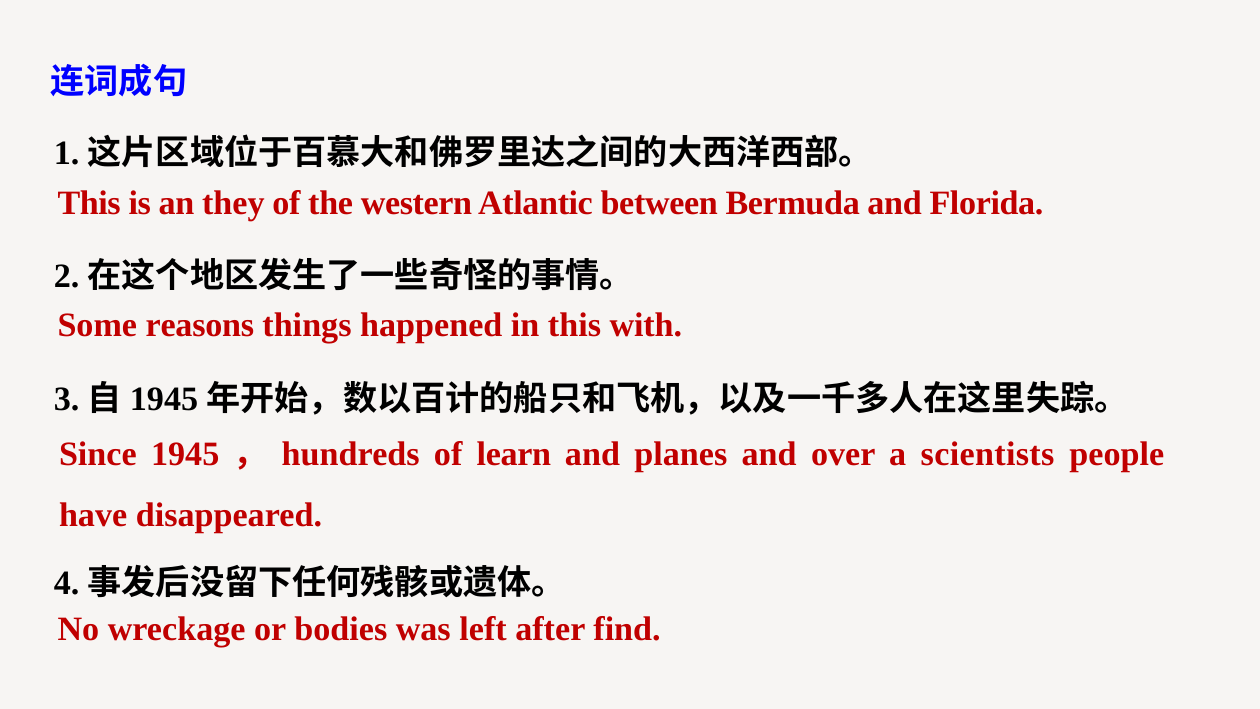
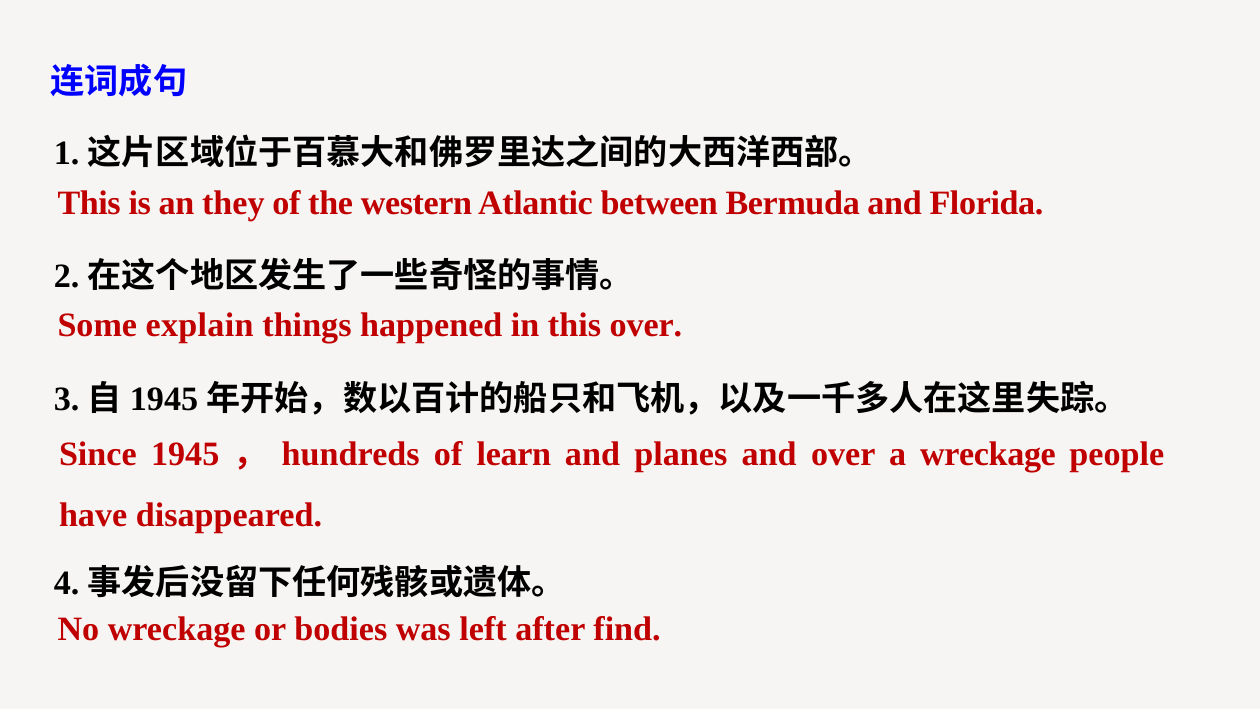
reasons: reasons -> explain
this with: with -> over
a scientists: scientists -> wreckage
